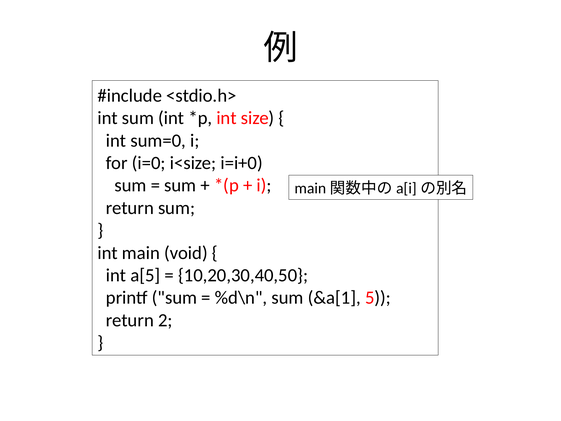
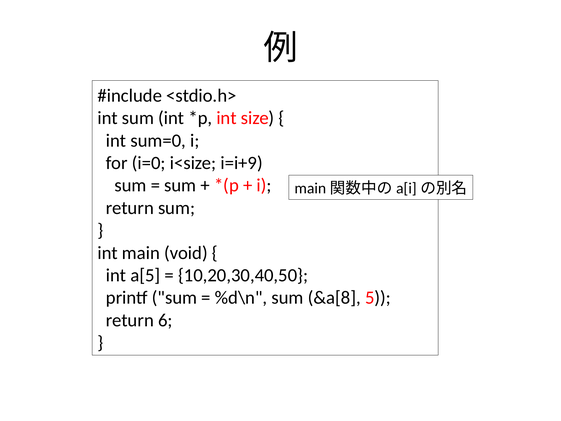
i=i+0: i=i+0 -> i=i+9
&a[1: &a[1 -> &a[8
2: 2 -> 6
